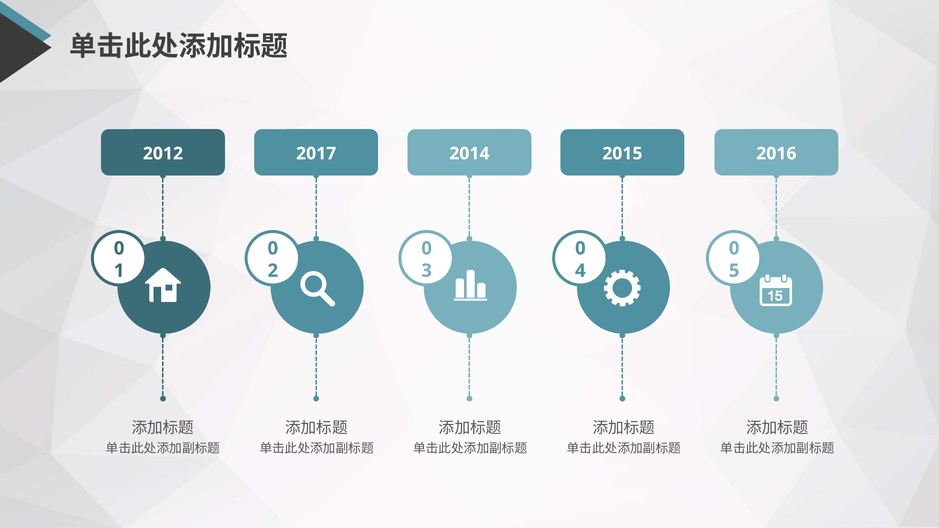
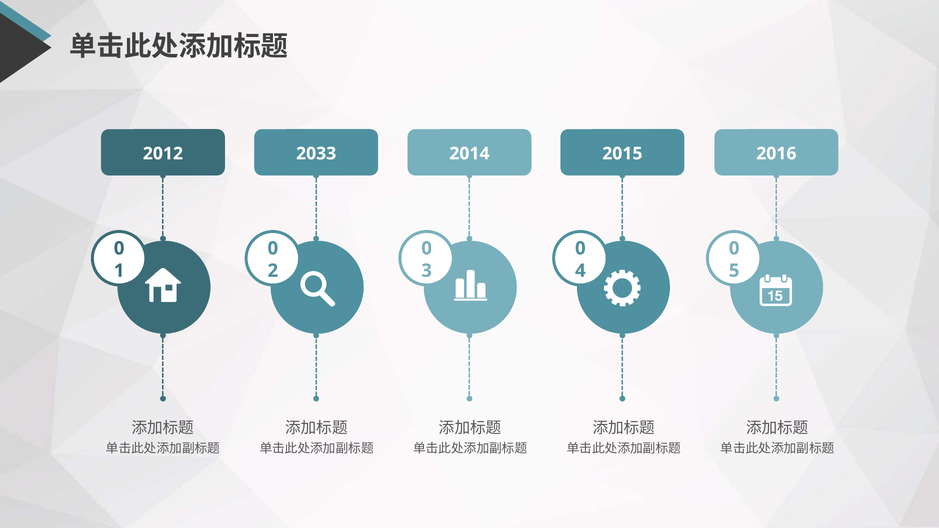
2017: 2017 -> 2033
